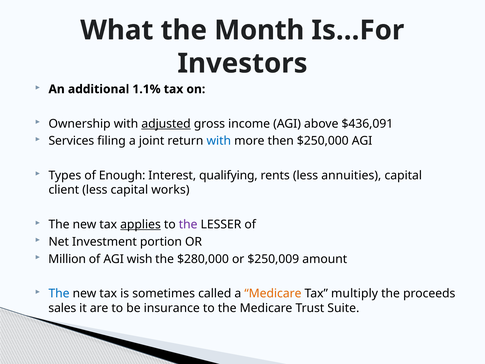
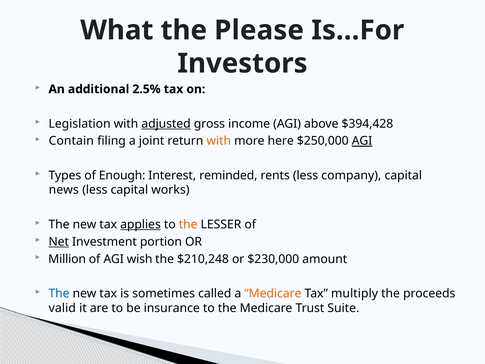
Month: Month -> Please
1.1%: 1.1% -> 2.5%
Ownership: Ownership -> Legislation
$436,091: $436,091 -> $394,428
Services: Services -> Contain
with at (219, 141) colour: blue -> orange
then: then -> here
AGI at (362, 141) underline: none -> present
qualifying: qualifying -> reminded
annuities: annuities -> company
client: client -> news
the at (188, 224) colour: purple -> orange
Net underline: none -> present
$280,000: $280,000 -> $210,248
$250,009: $250,009 -> $230,000
sales: sales -> valid
